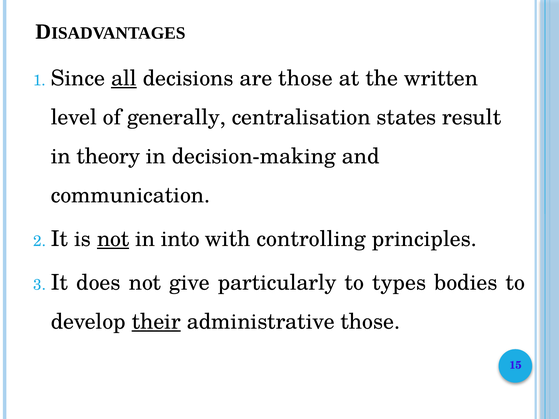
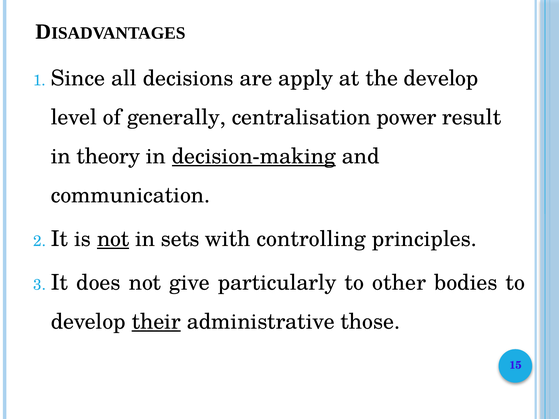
all underline: present -> none
are those: those -> apply
the written: written -> develop
states: states -> power
decision-making underline: none -> present
into: into -> sets
types: types -> other
